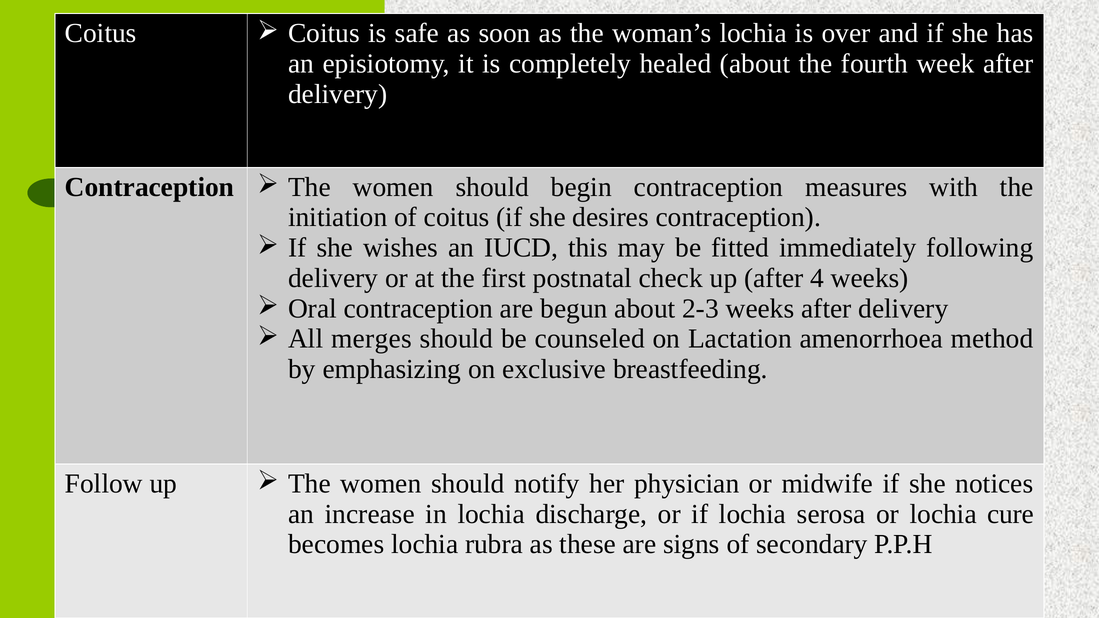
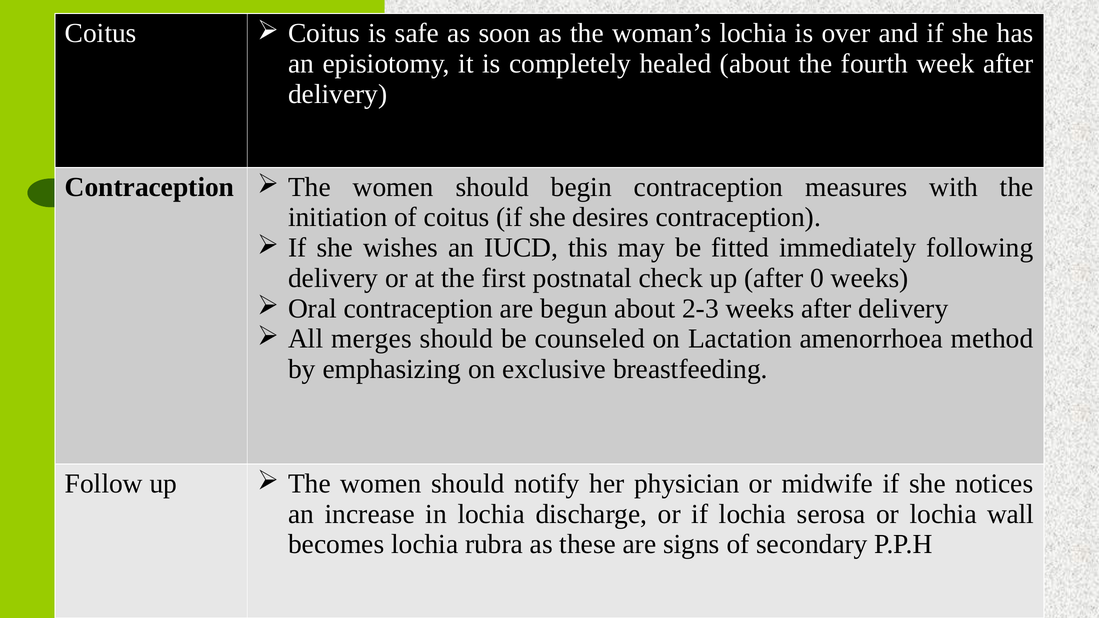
4: 4 -> 0
cure: cure -> wall
